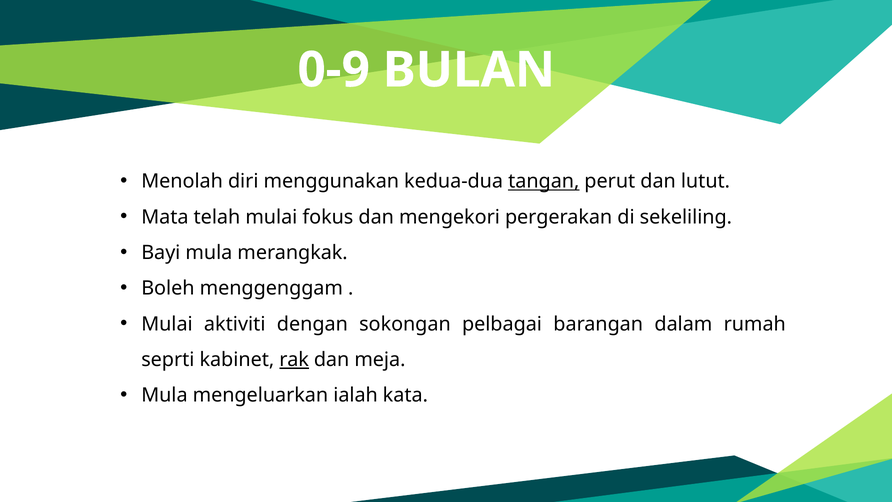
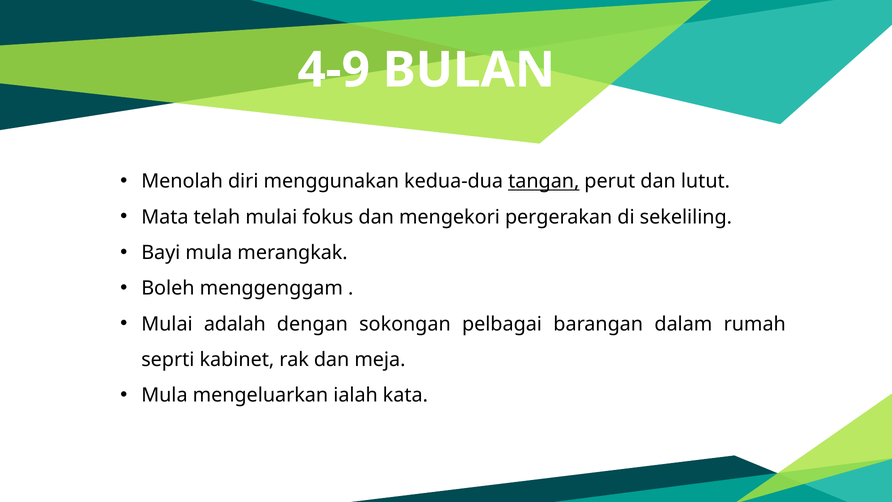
0-9: 0-9 -> 4-9
aktiviti: aktiviti -> adalah
rak underline: present -> none
